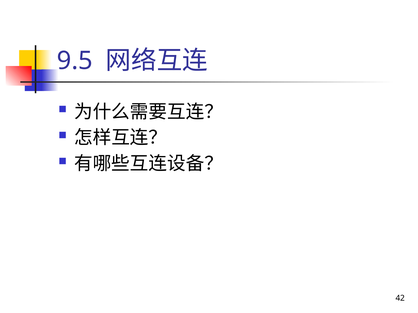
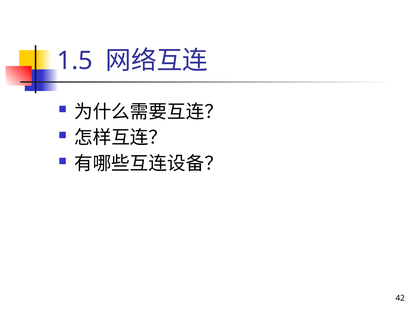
9.5: 9.5 -> 1.5
